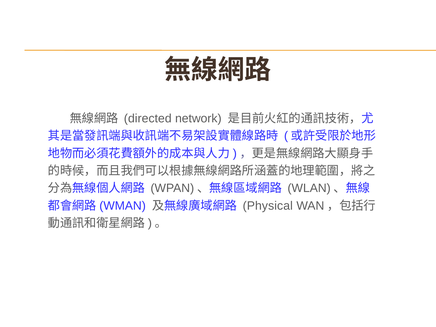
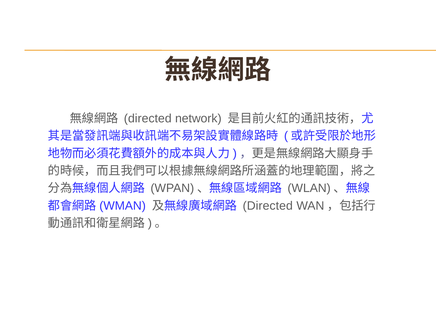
Physical at (268, 206): Physical -> Directed
